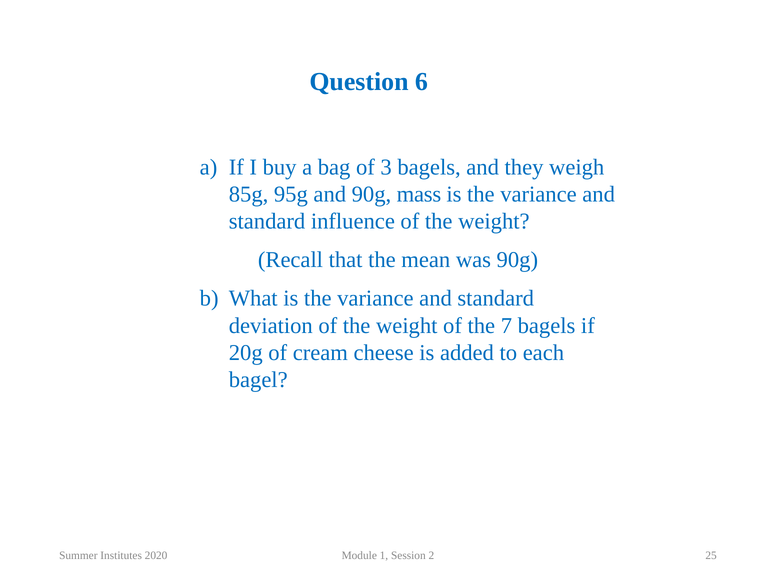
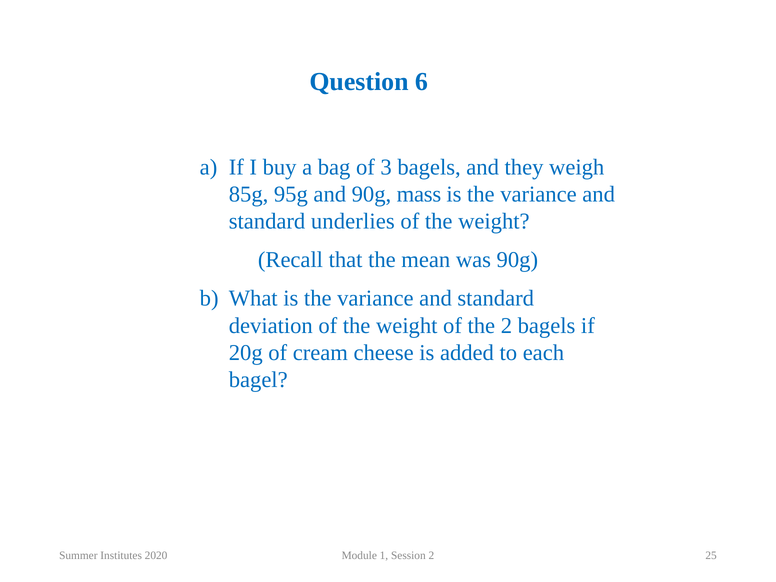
influence: influence -> underlies
the 7: 7 -> 2
